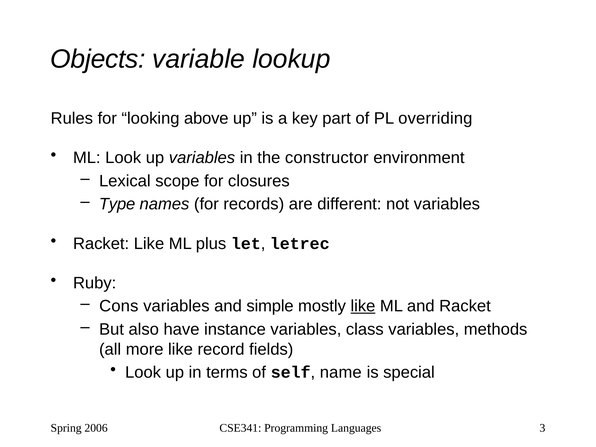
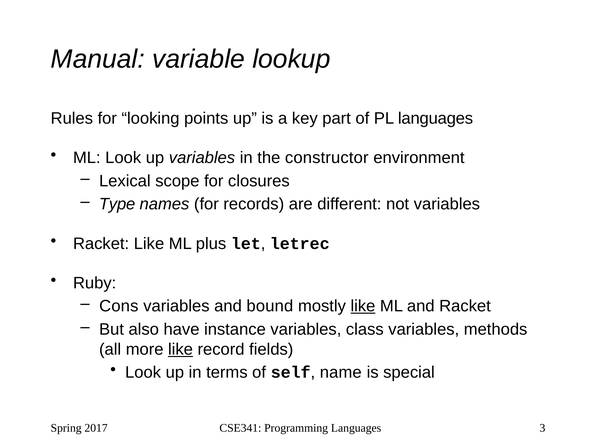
Objects: Objects -> Manual
above: above -> points
PL overriding: overriding -> languages
simple: simple -> bound
like at (180, 349) underline: none -> present
2006: 2006 -> 2017
